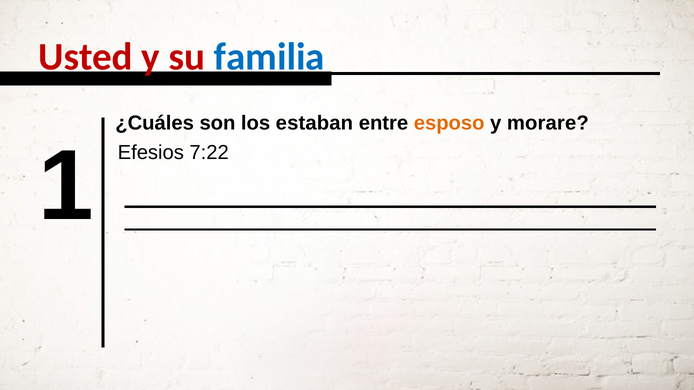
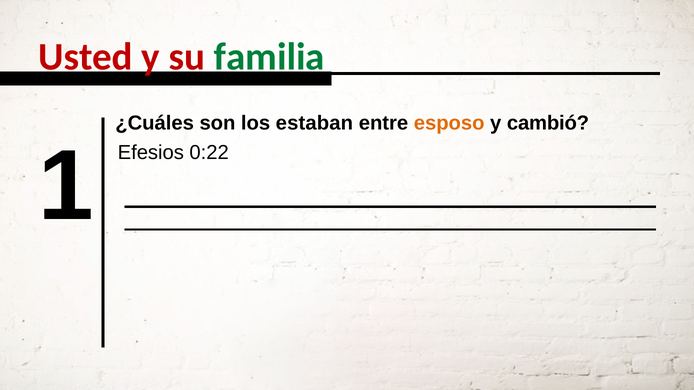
familia colour: blue -> green
morare: morare -> cambió
7:22: 7:22 -> 0:22
